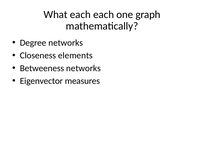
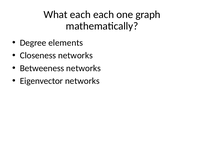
Degree networks: networks -> elements
Closeness elements: elements -> networks
Eigenvector measures: measures -> networks
